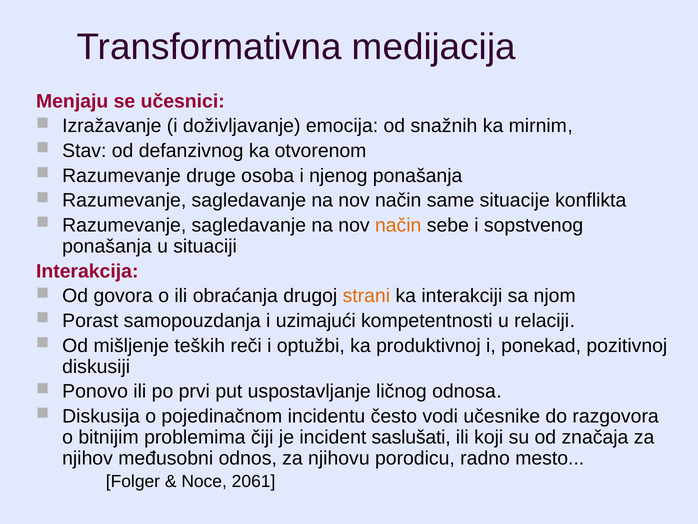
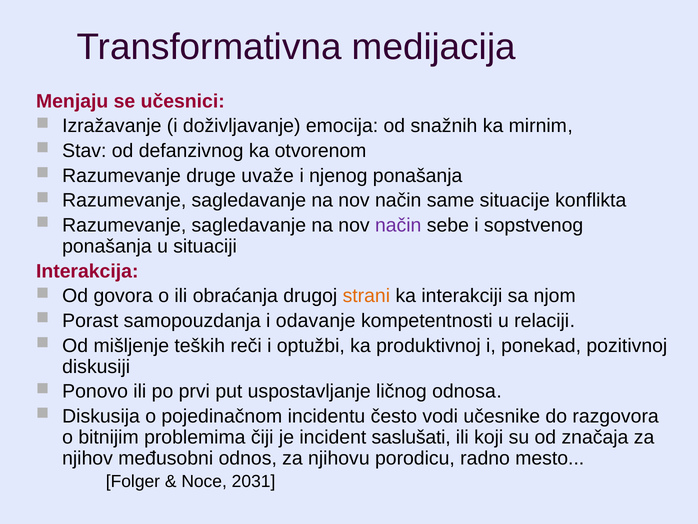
osoba: osoba -> uvaže
način at (398, 225) colour: orange -> purple
uzimajući: uzimajući -> odavanje
2061: 2061 -> 2031
